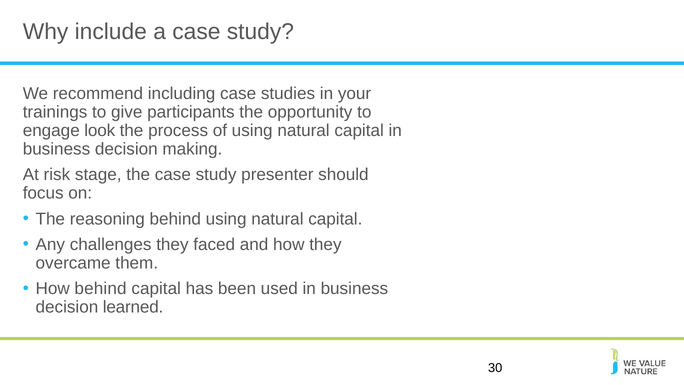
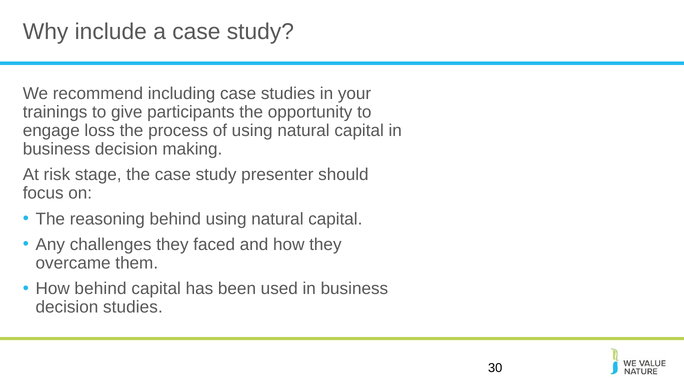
look: look -> loss
decision learned: learned -> studies
